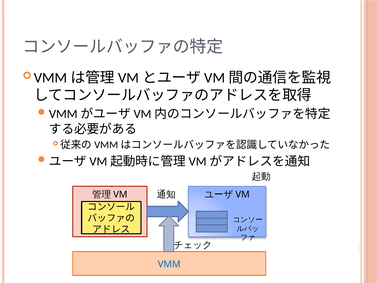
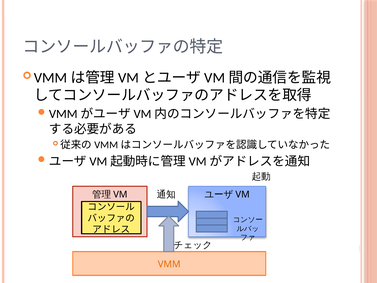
VMM colour: blue -> orange
